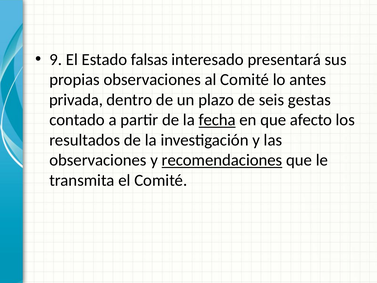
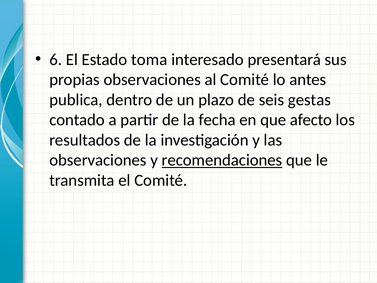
9: 9 -> 6
falsas: falsas -> toma
privada: privada -> publica
fecha underline: present -> none
